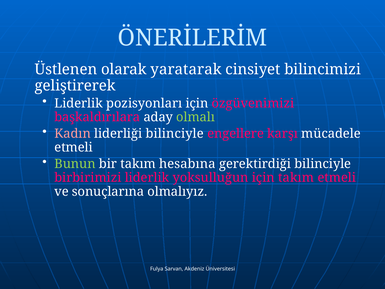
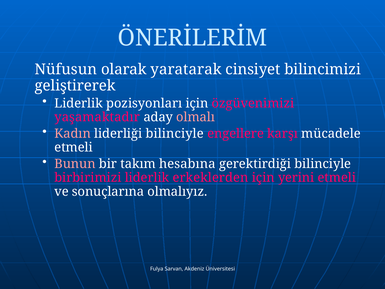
Üstlenen: Üstlenen -> Nüfusun
başkaldırılara: başkaldırılara -> yaşamaktadır
olmalı colour: light green -> pink
Bunun colour: light green -> pink
yoksulluğun: yoksulluğun -> erkeklerden
için takım: takım -> yerini
